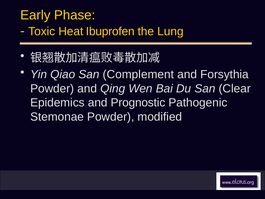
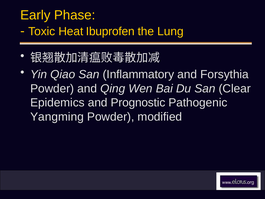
Complement: Complement -> Inflammatory
Stemonae: Stemonae -> Yangming
